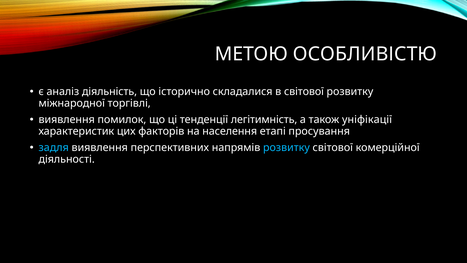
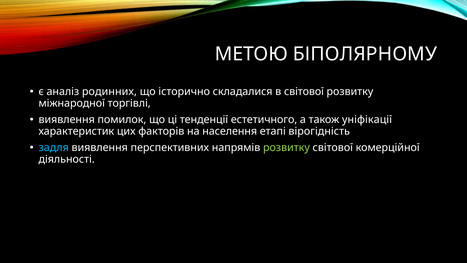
ОСОБЛИВІСТЮ: ОСОБЛИВІСТЮ -> БІПОЛЯРНОМУ
діяльність: діяльність -> родинних
легітимність: легітимність -> естетичного
просування: просування -> вірогідність
розвитку at (286, 147) colour: light blue -> light green
